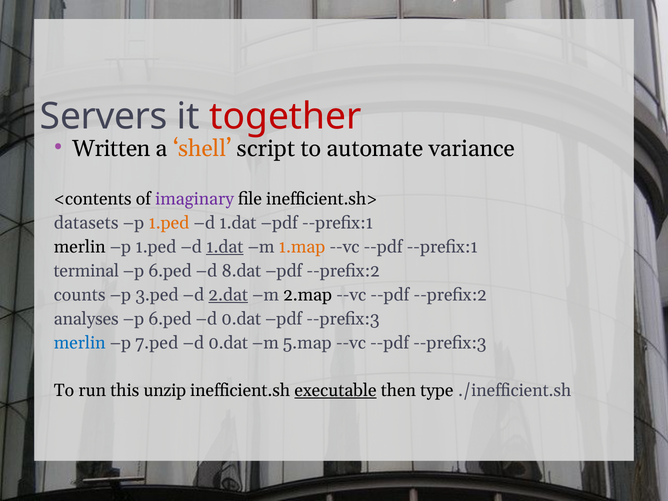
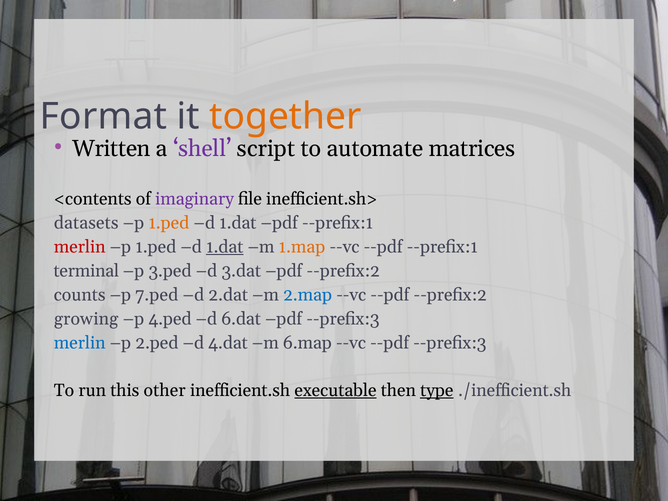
Servers: Servers -> Format
together colour: red -> orange
shell colour: orange -> purple
variance: variance -> matrices
merlin at (80, 247) colour: black -> red
6.ped at (170, 271): 6.ped -> 3.ped
8.dat: 8.dat -> 3.dat
3.ped: 3.ped -> 7.ped
2.dat underline: present -> none
2.map colour: black -> blue
analyses: analyses -> growing
6.ped at (170, 319): 6.ped -> 4.ped
0.dat at (241, 319): 0.dat -> 6.dat
7.ped: 7.ped -> 2.ped
0.dat at (228, 343): 0.dat -> 4.dat
5.map: 5.map -> 6.map
unzip: unzip -> other
type underline: none -> present
